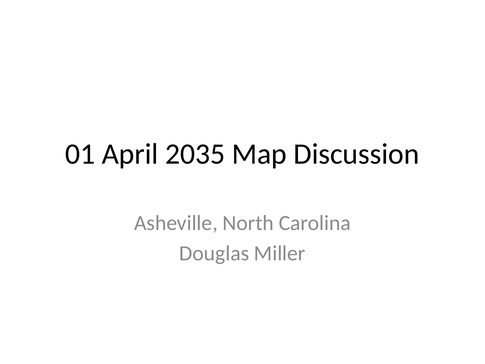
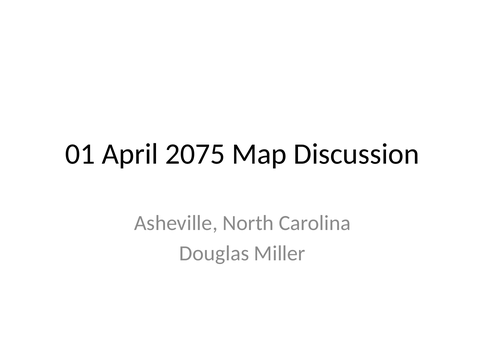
2035: 2035 -> 2075
